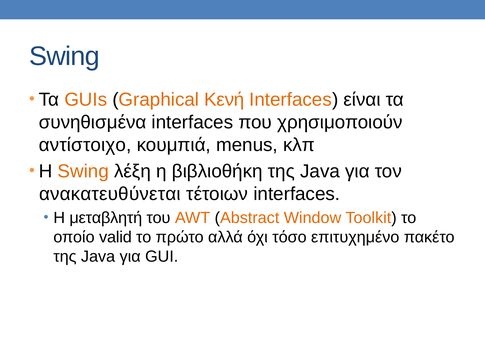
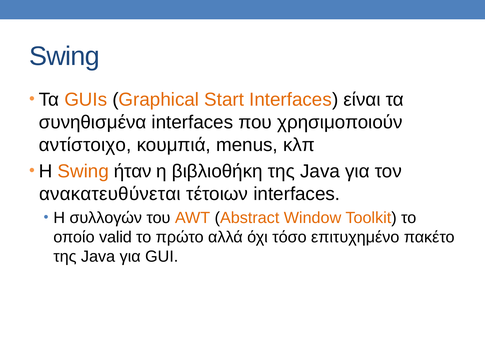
Κενή: Κενή -> Start
λέξη: λέξη -> ήταν
μεταβλητή: μεταβλητή -> συλλογών
